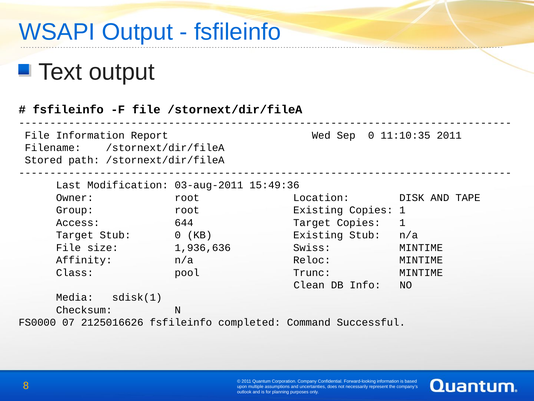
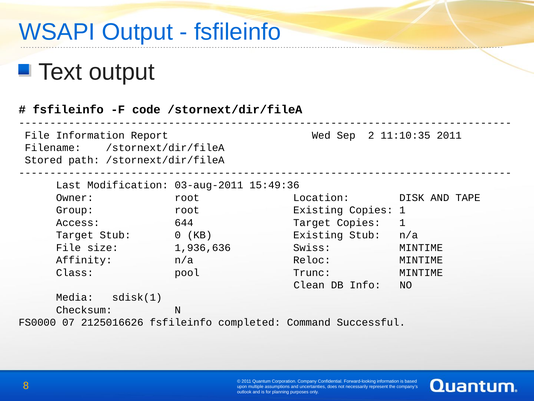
F file: file -> code
Sep 0: 0 -> 2
